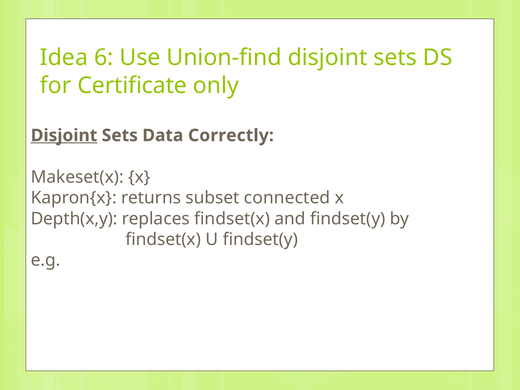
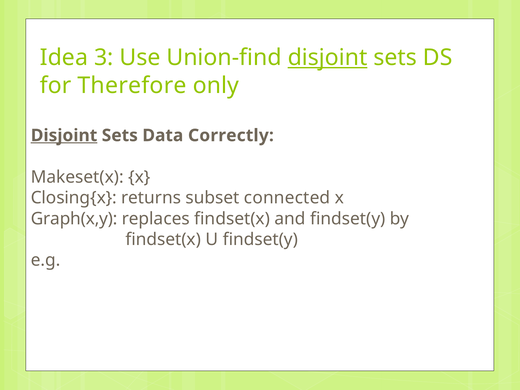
6: 6 -> 3
disjoint at (328, 58) underline: none -> present
Certificate: Certificate -> Therefore
Kapron{x: Kapron{x -> Closing{x
Depth(x,y: Depth(x,y -> Graph(x,y
